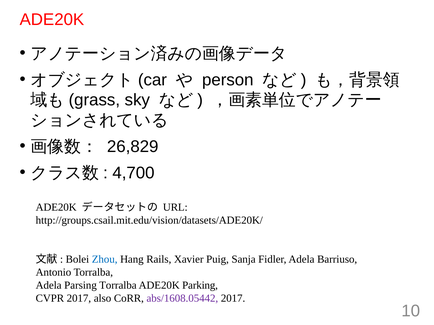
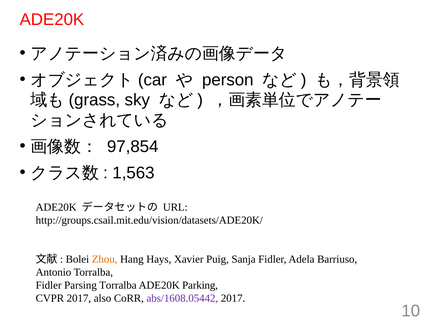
26,829: 26,829 -> 97,854
4,700: 4,700 -> 1,563
Zhou colour: blue -> orange
Rails: Rails -> Hays
Adela at (49, 286): Adela -> Fidler
